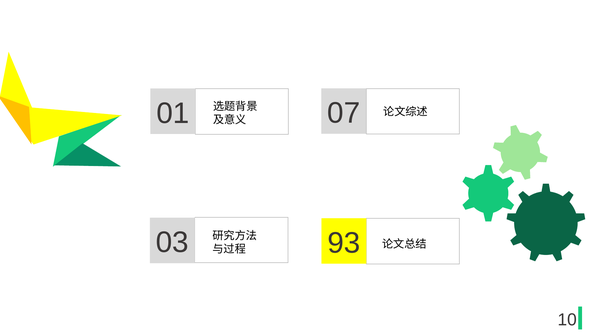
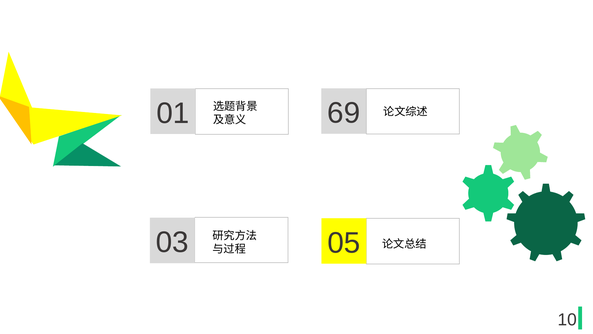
07: 07 -> 69
93: 93 -> 05
